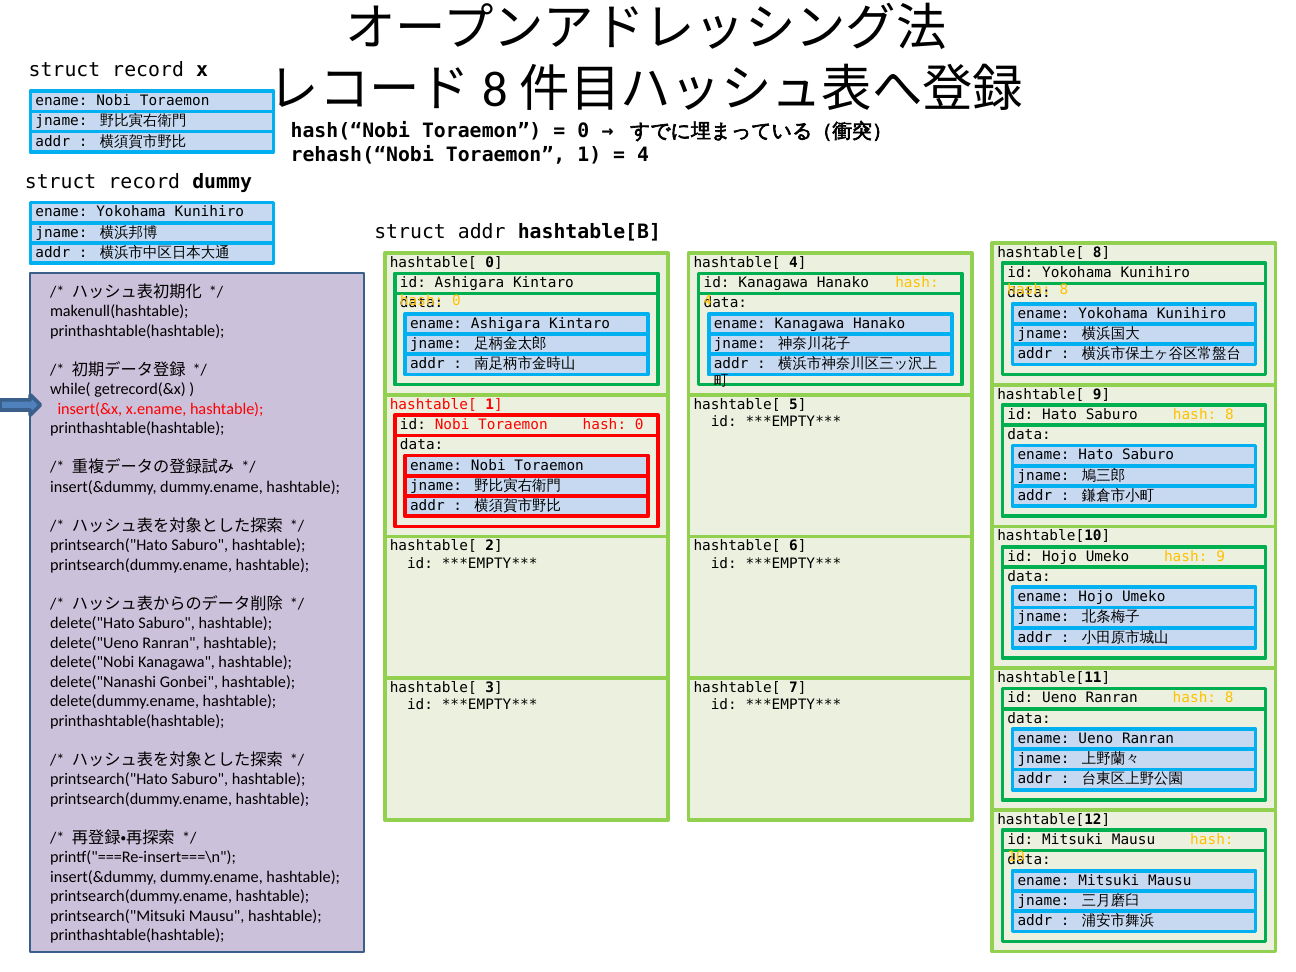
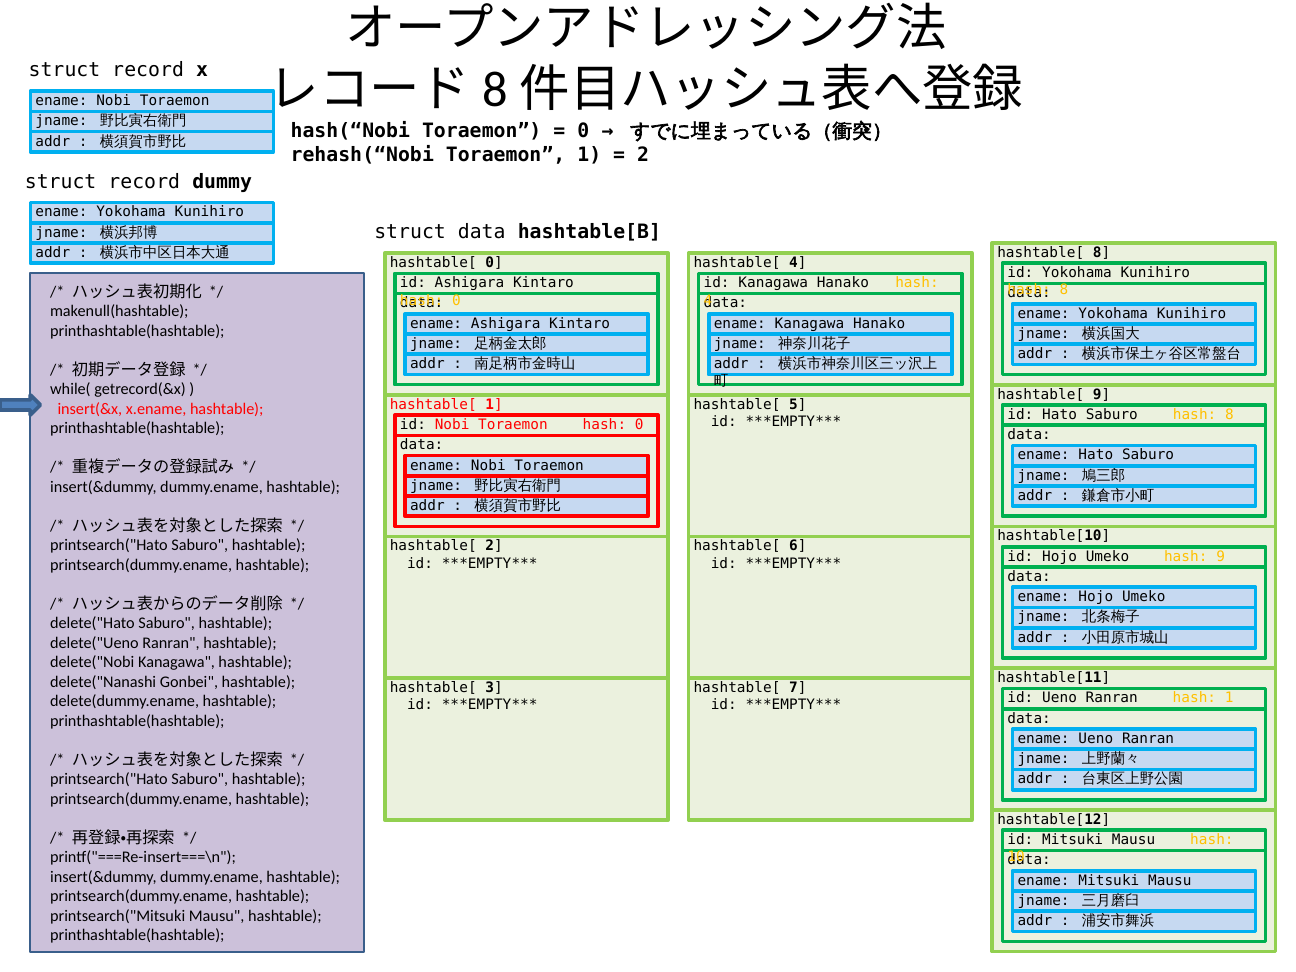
4 at (643, 155): 4 -> 2
struct addr: addr -> data
8 at (1229, 698): 8 -> 1
